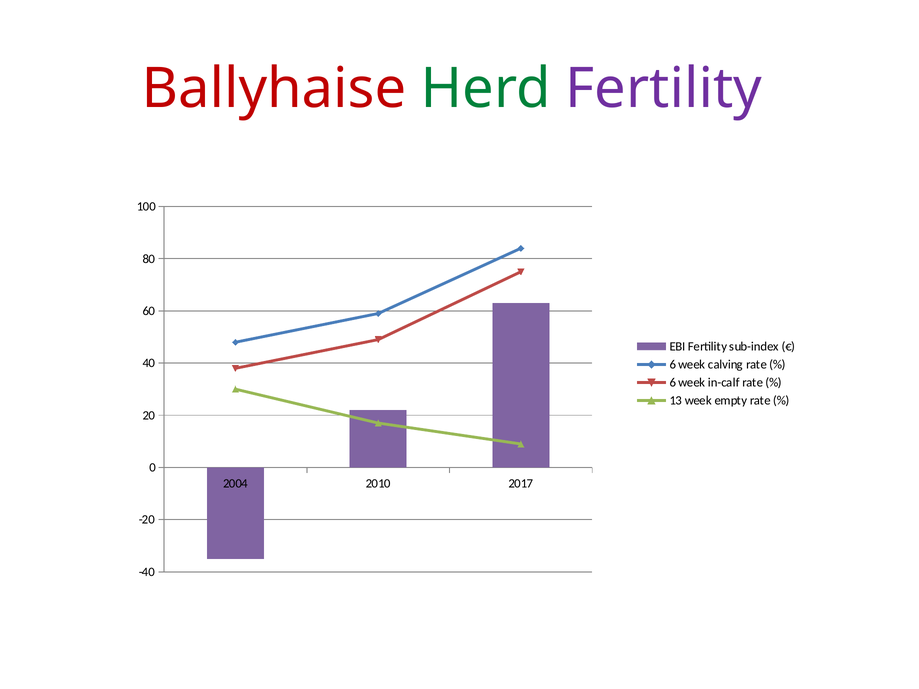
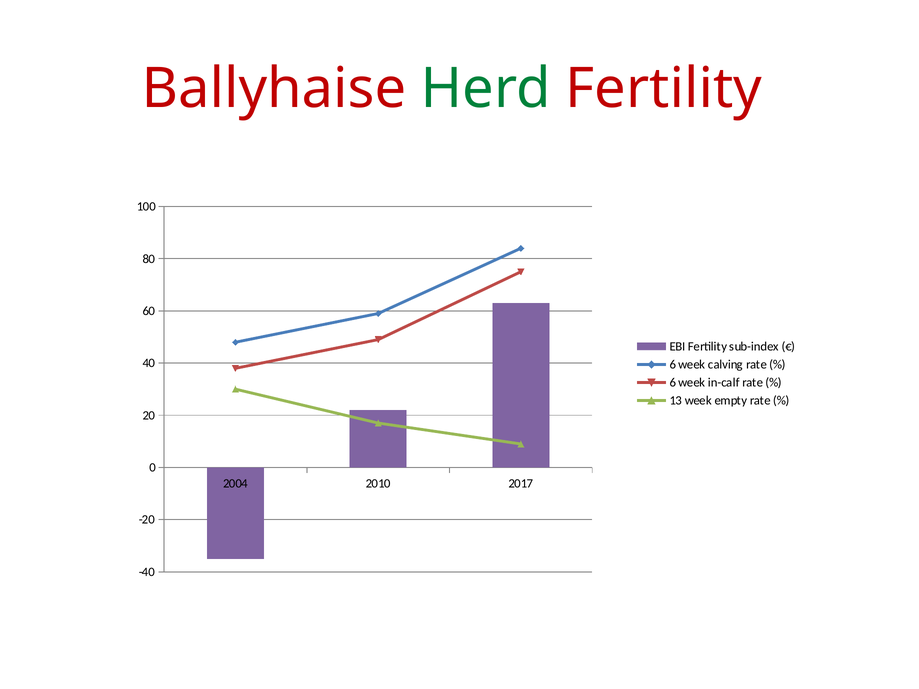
Fertility at (664, 89) colour: purple -> red
